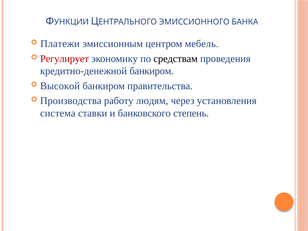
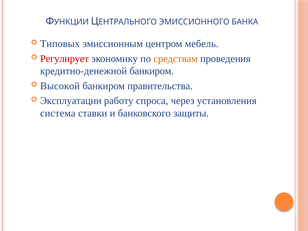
Платежи: Платежи -> Типовых
средствам colour: black -> orange
Производства: Производства -> Эксплуатации
людям: людям -> спроса
степень: степень -> защиты
